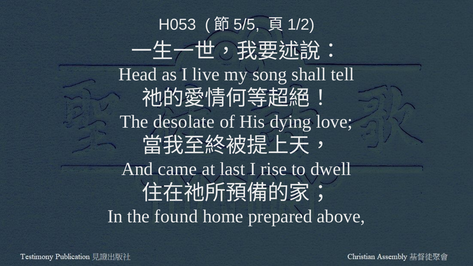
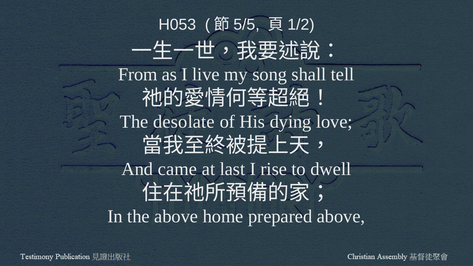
Head: Head -> From
the found: found -> above
